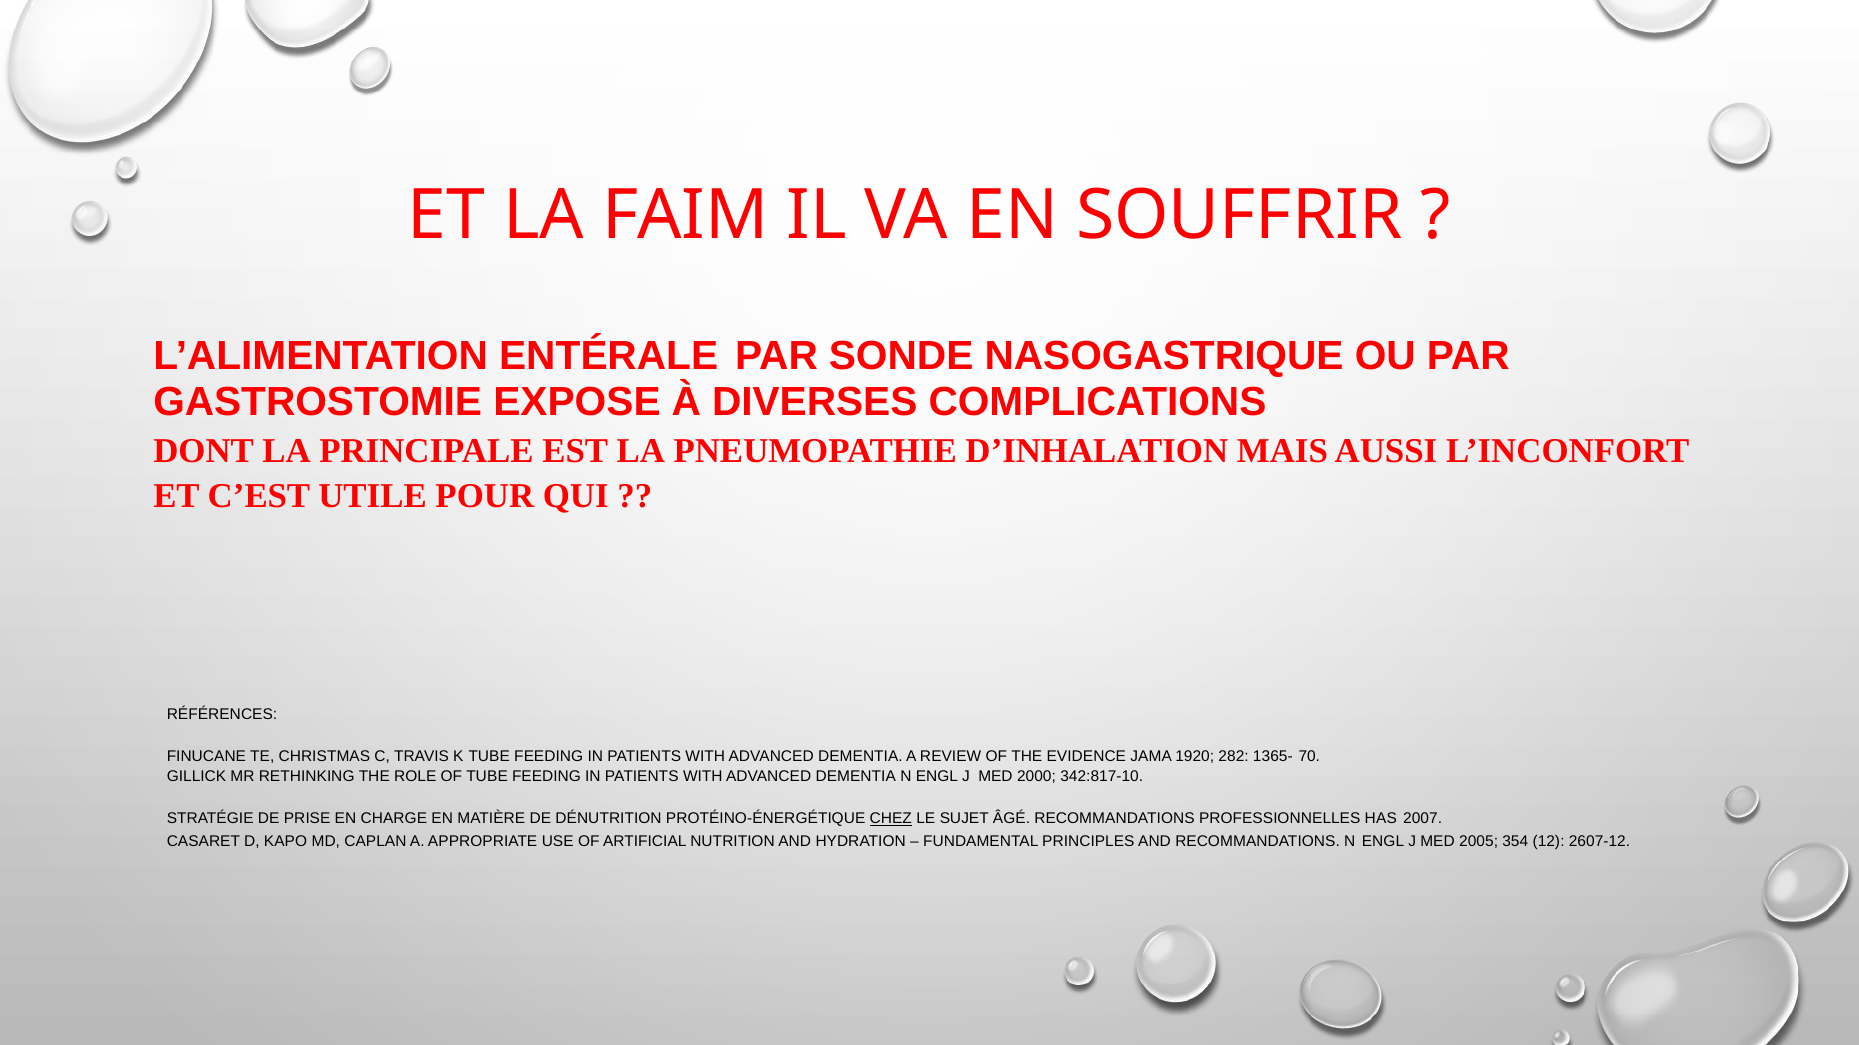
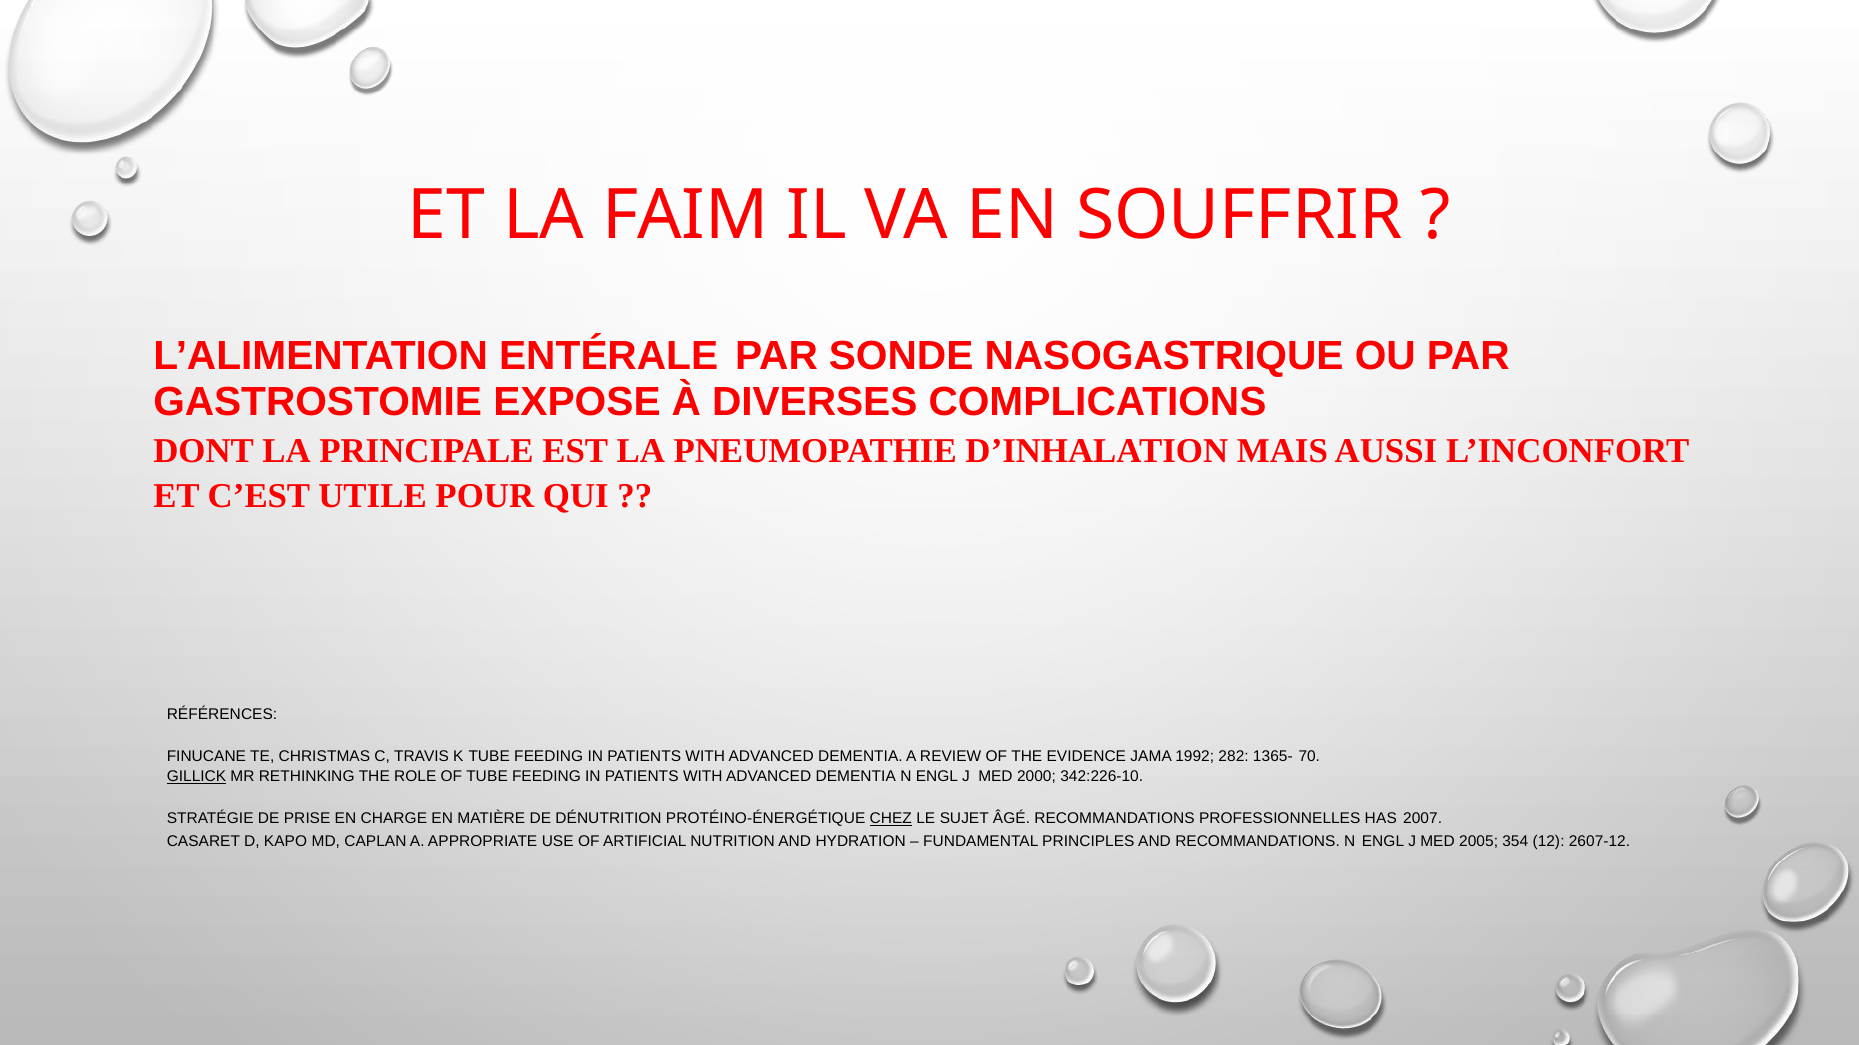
1920: 1920 -> 1992
GILLICK underline: none -> present
342:817-10: 342:817-10 -> 342:226-10
